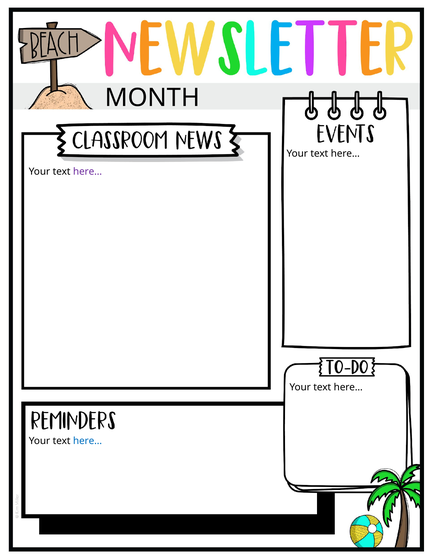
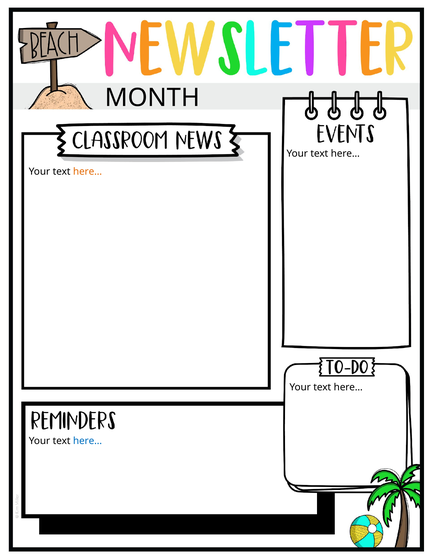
here… at (88, 172) colour: purple -> orange
